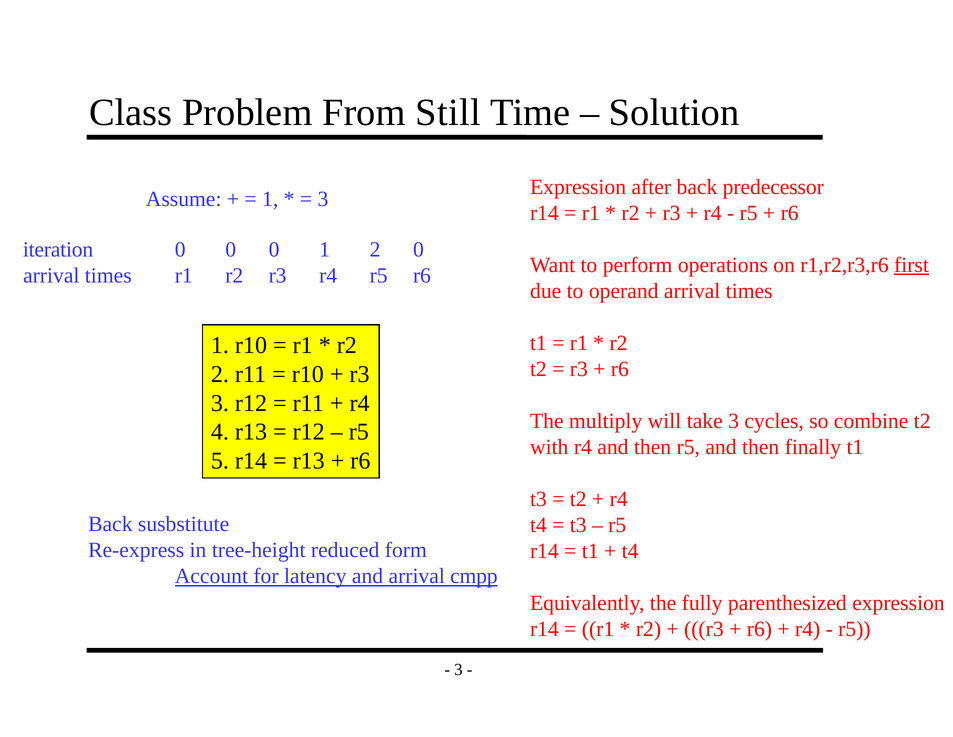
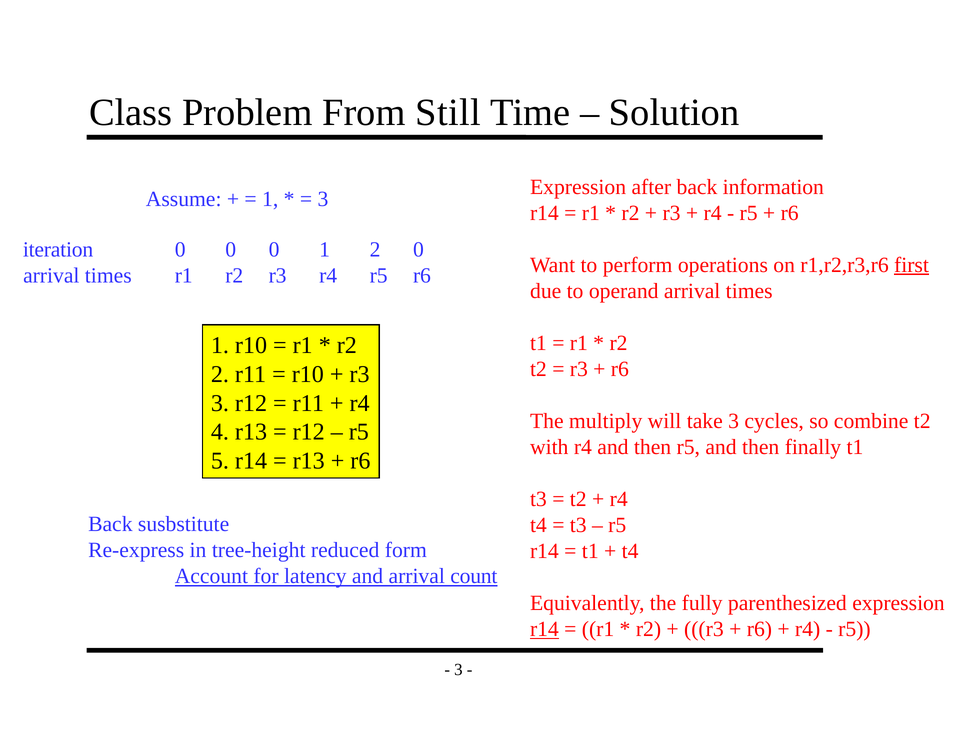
predecessor: predecessor -> information
cmpp: cmpp -> count
r14 at (544, 629) underline: none -> present
